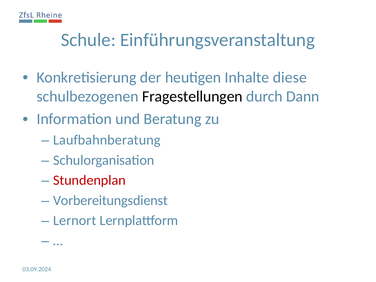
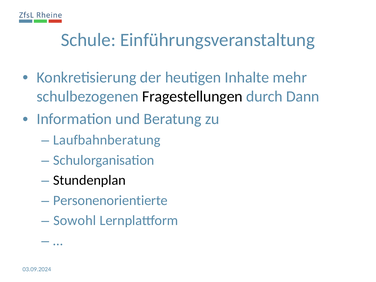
diese: diese -> mehr
Stundenplan colour: red -> black
Vorbereitungsdienst: Vorbereitungsdienst -> Personenorientierte
Lernort: Lernort -> Sowohl
